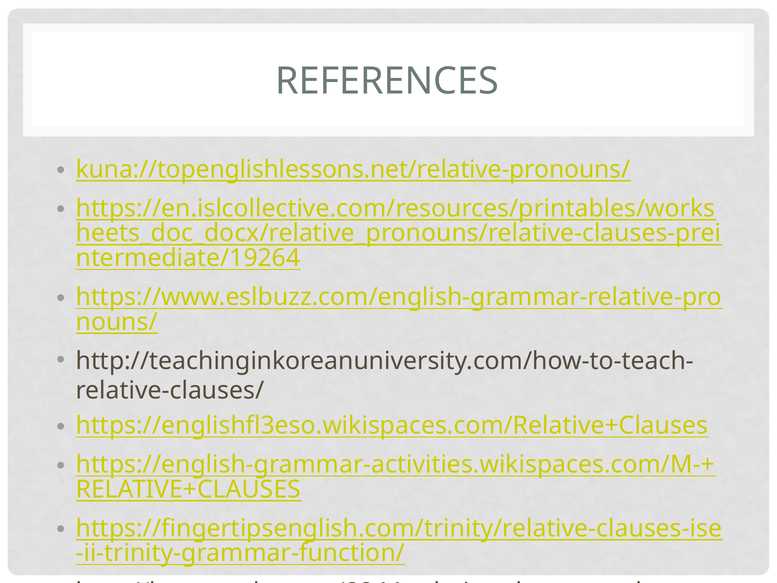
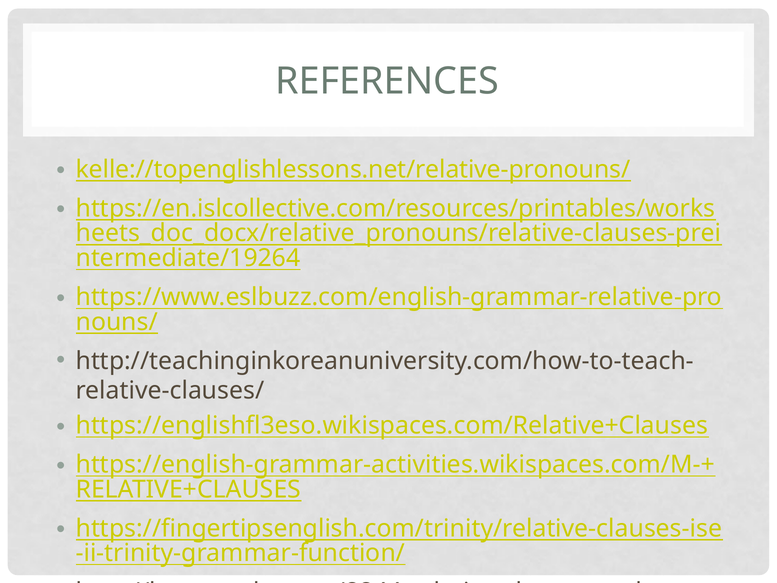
kuna://topenglishlessons.net/relative-pronouns/: kuna://topenglishlessons.net/relative-pronouns/ -> kelle://topenglishlessons.net/relative-pronouns/
